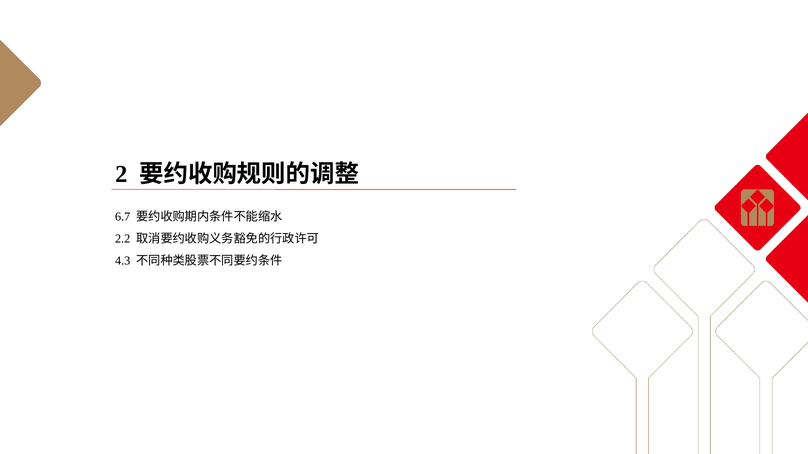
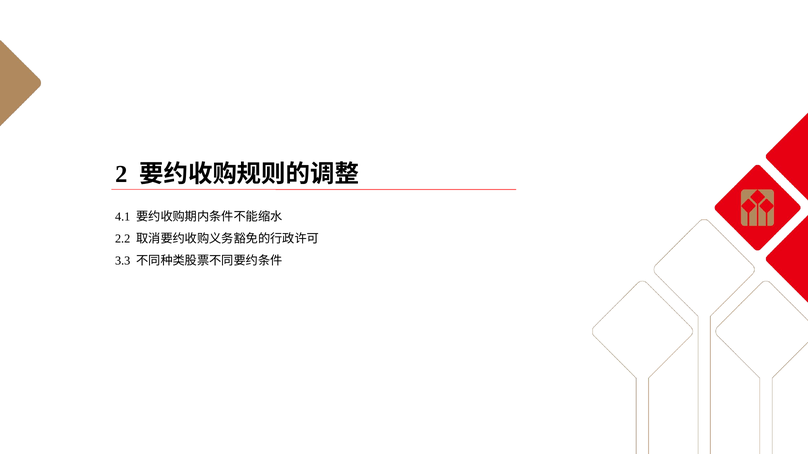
6.7: 6.7 -> 4.1
4.3: 4.3 -> 3.3
